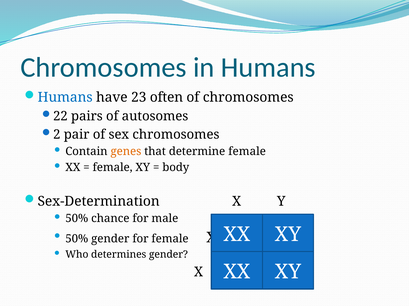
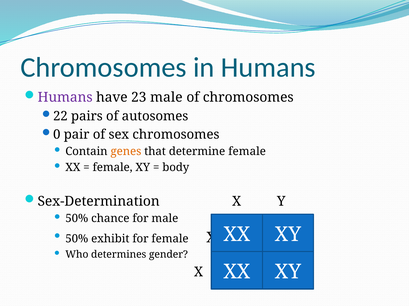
Humans at (65, 98) colour: blue -> purple
23 often: often -> male
2: 2 -> 0
50% gender: gender -> exhibit
